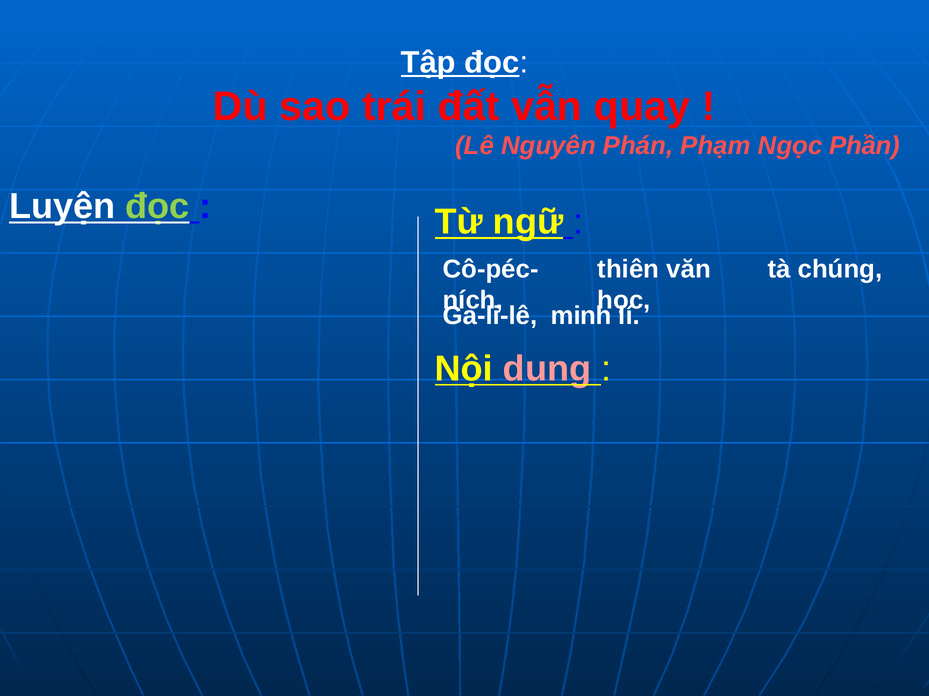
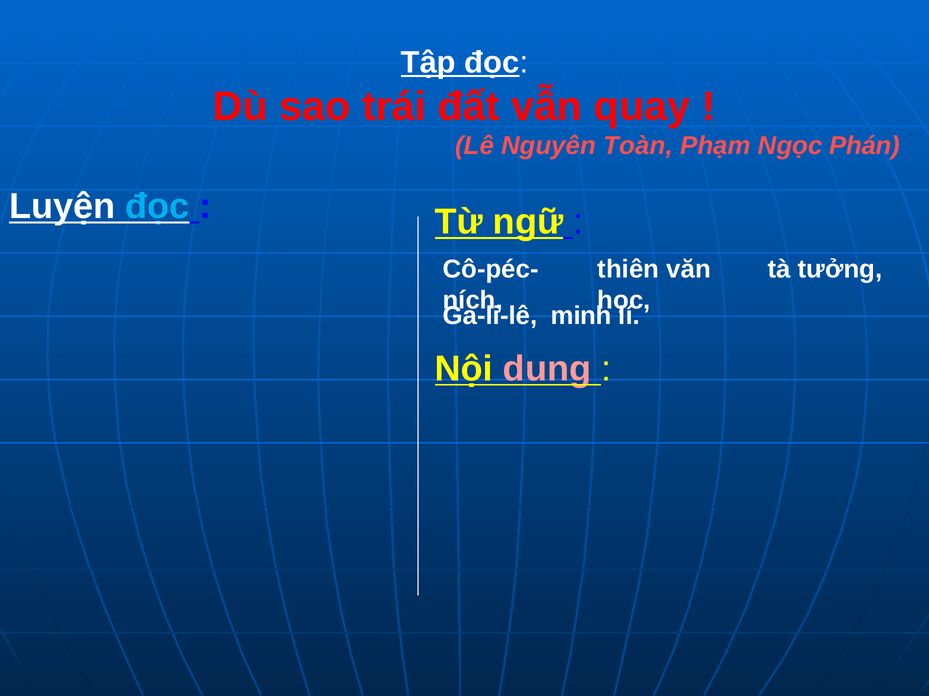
Phán: Phán -> Toàn
Phần: Phần -> Phán
đọc at (157, 207) colour: light green -> light blue
chúng: chúng -> tưởng
